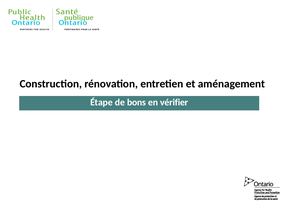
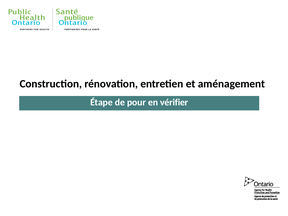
bons: bons -> pour
